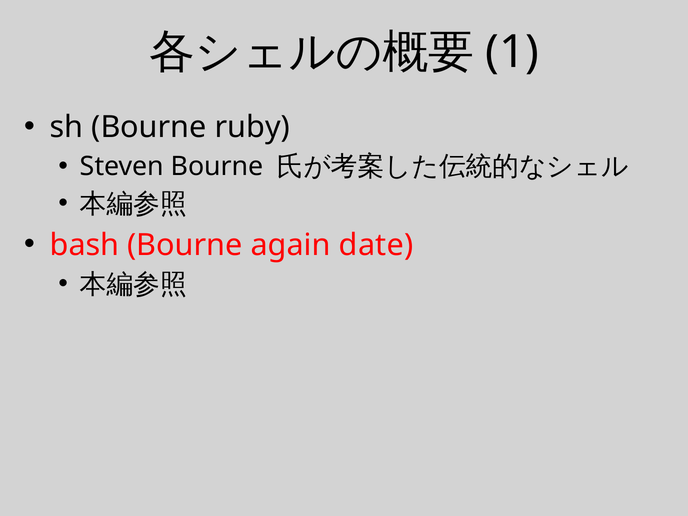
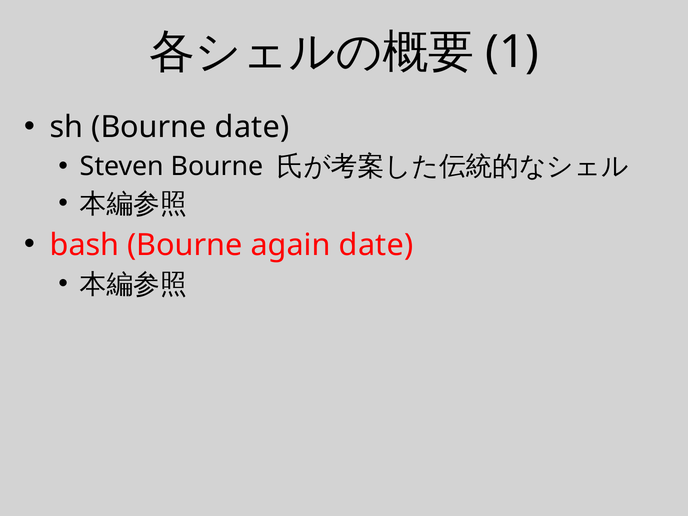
Bourne ruby: ruby -> date
